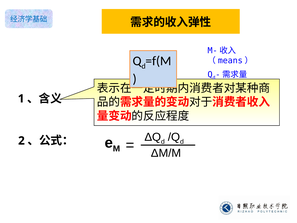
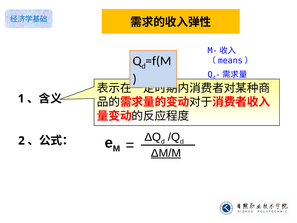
ΔM/M underline: none -> present
